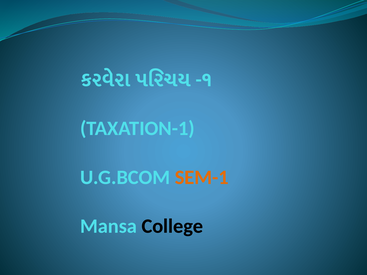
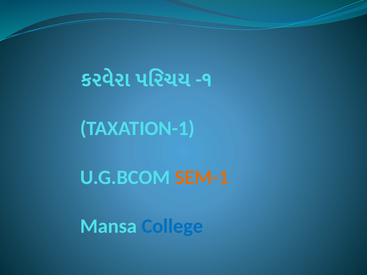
College colour: black -> blue
